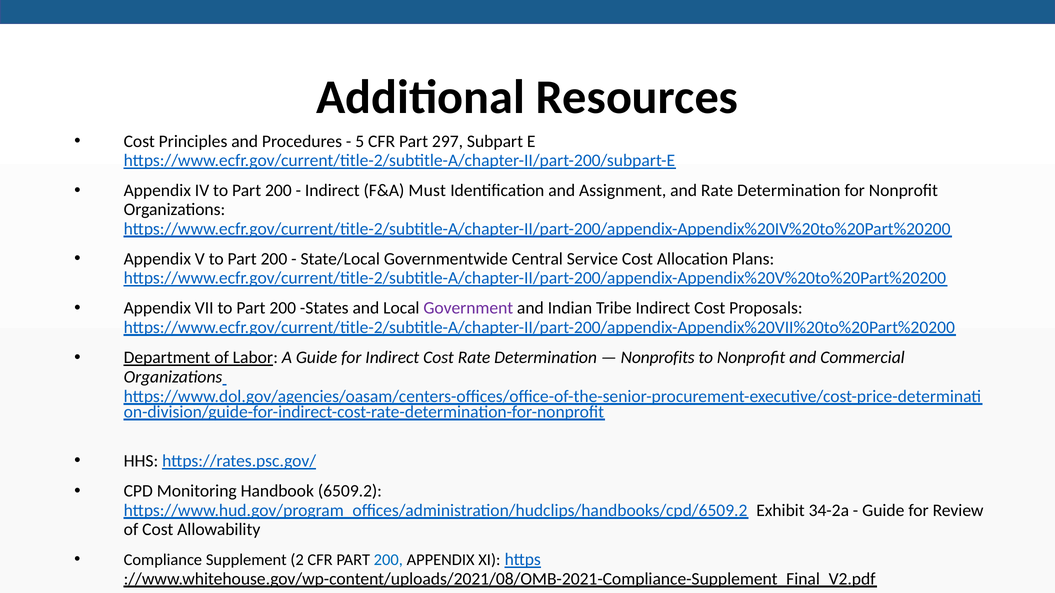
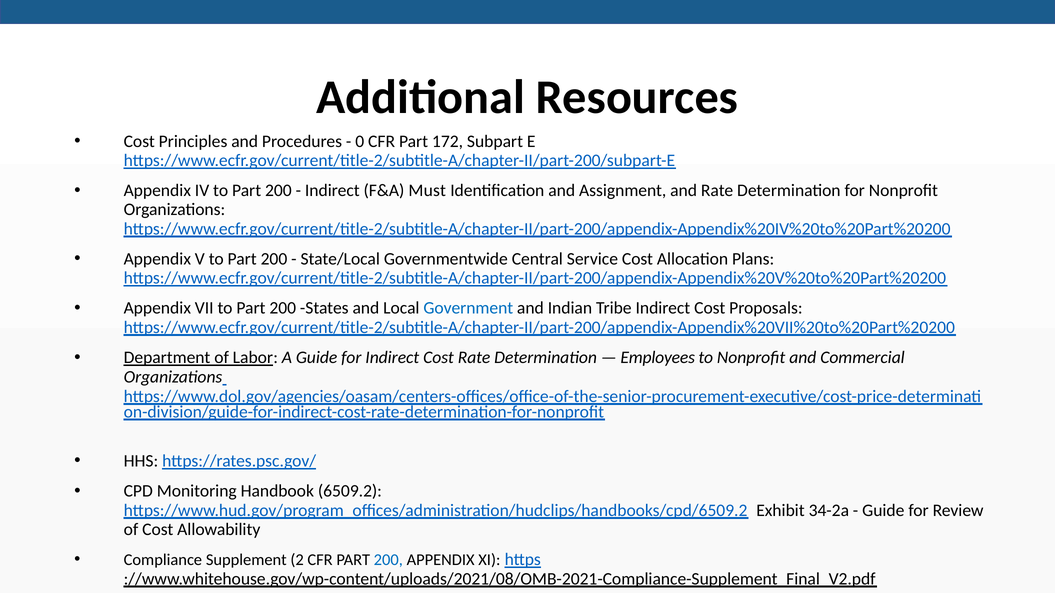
5: 5 -> 0
297: 297 -> 172
Government colour: purple -> blue
Nonprofits: Nonprofits -> Employees
